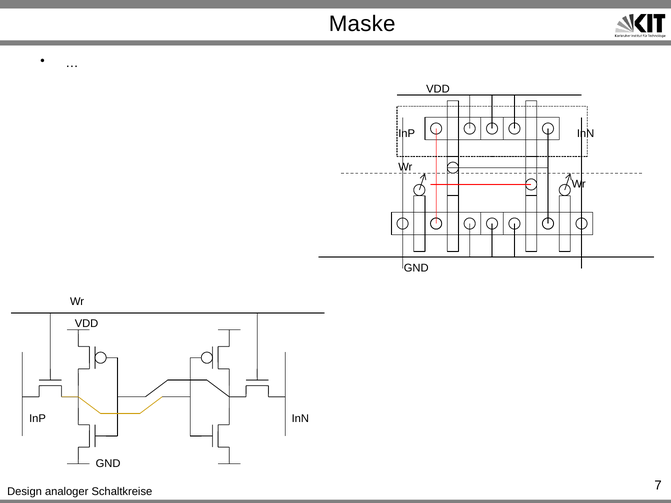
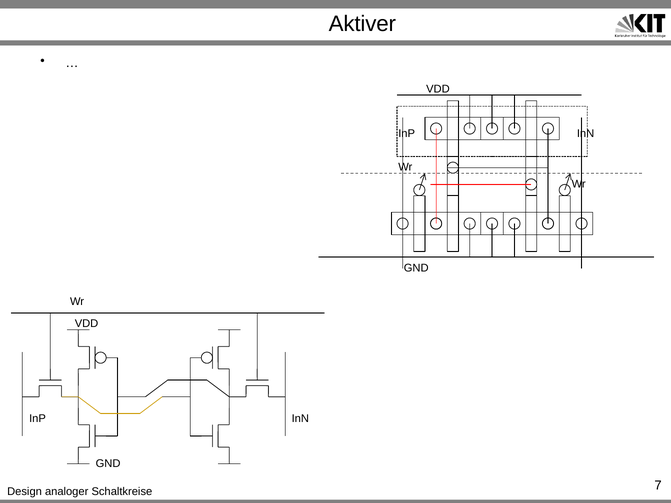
Maske: Maske -> Aktiver
